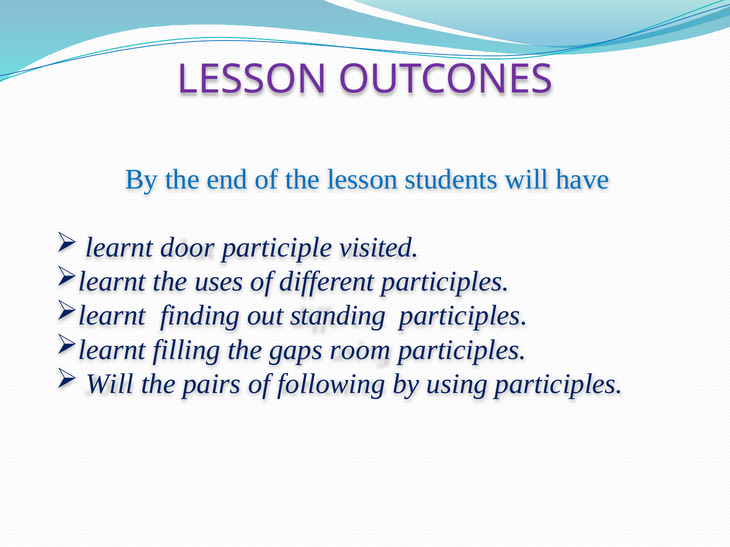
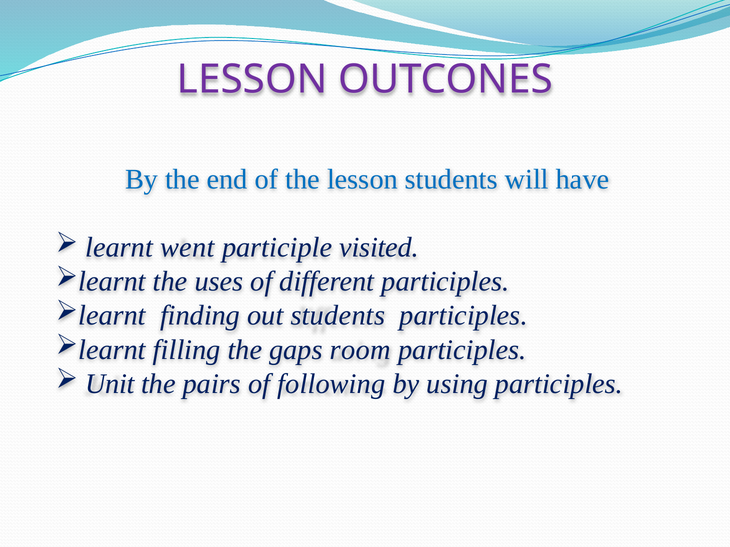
door: door -> went
out standing: standing -> students
Will at (110, 384): Will -> Unit
